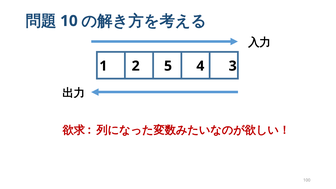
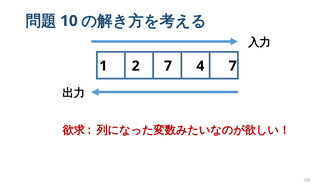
2 5: 5 -> 7
4 3: 3 -> 7
